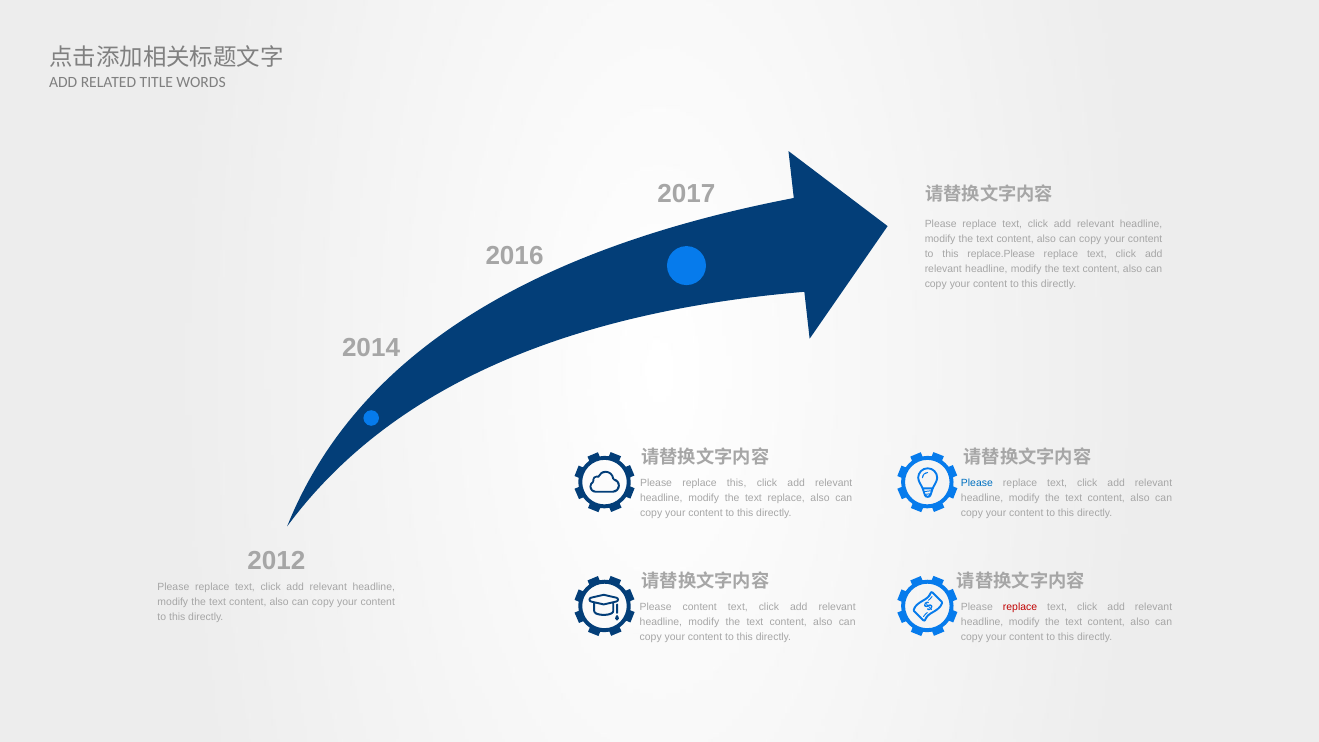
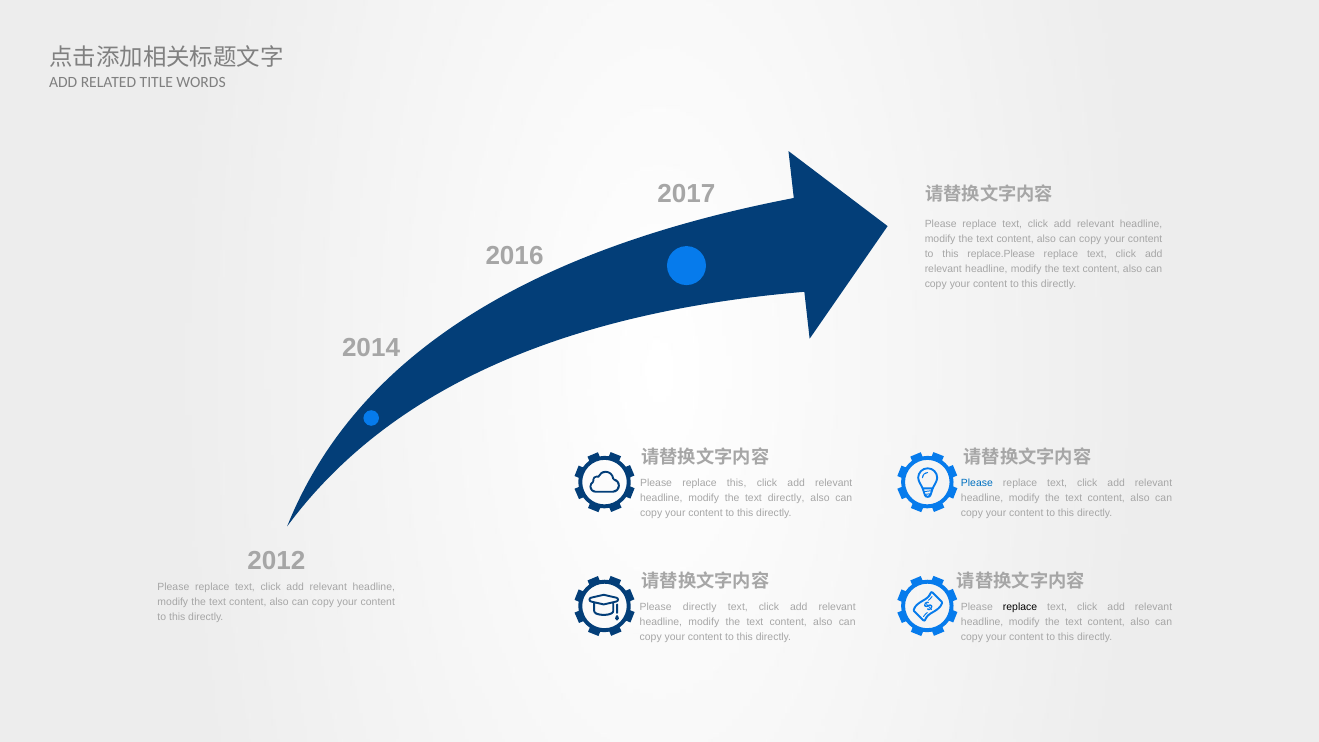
text replace: replace -> directly
Please content: content -> directly
replace at (1020, 607) colour: red -> black
